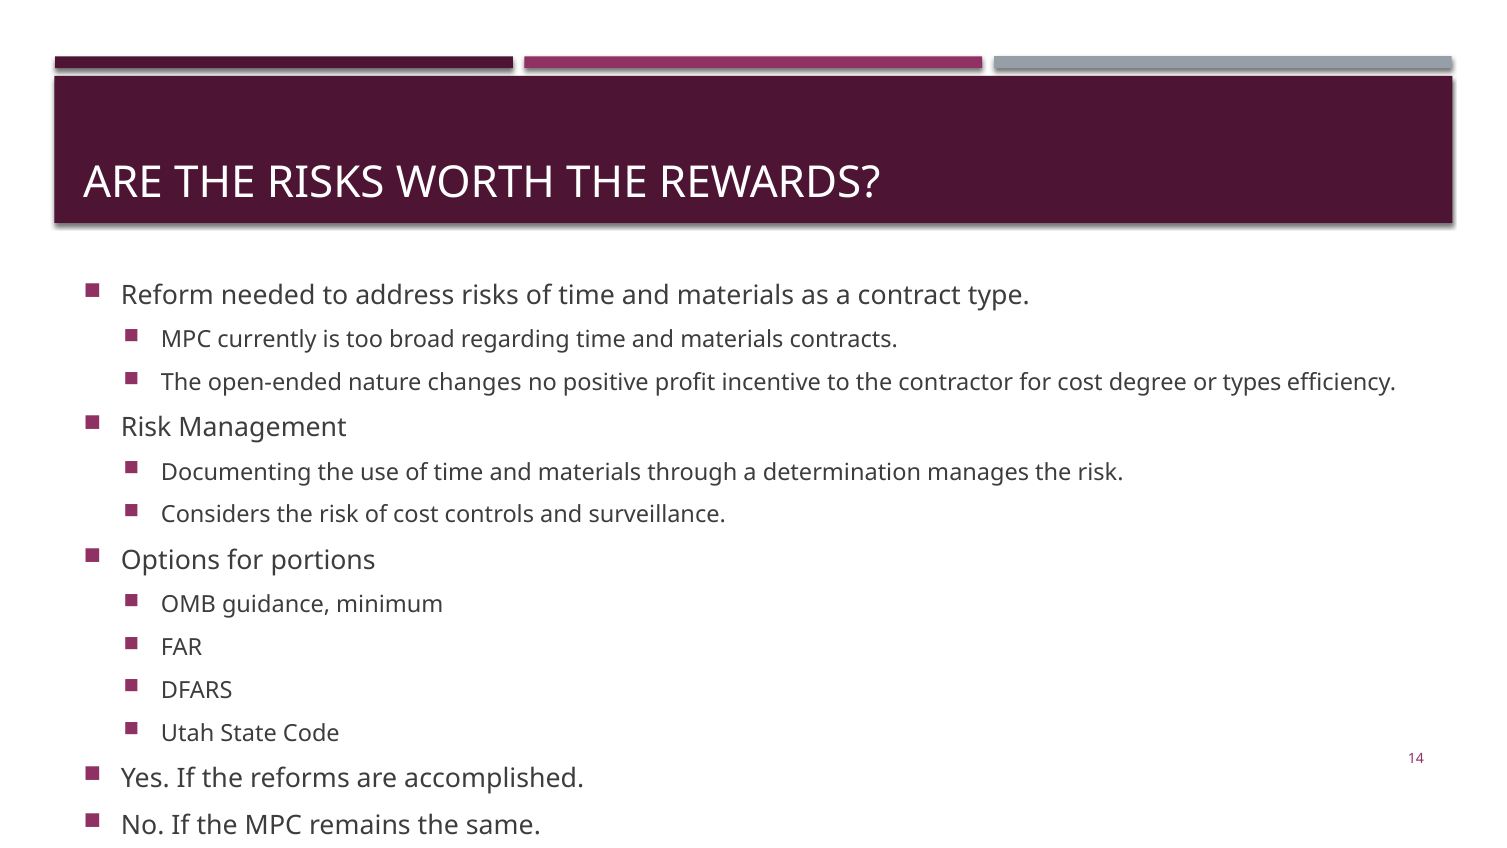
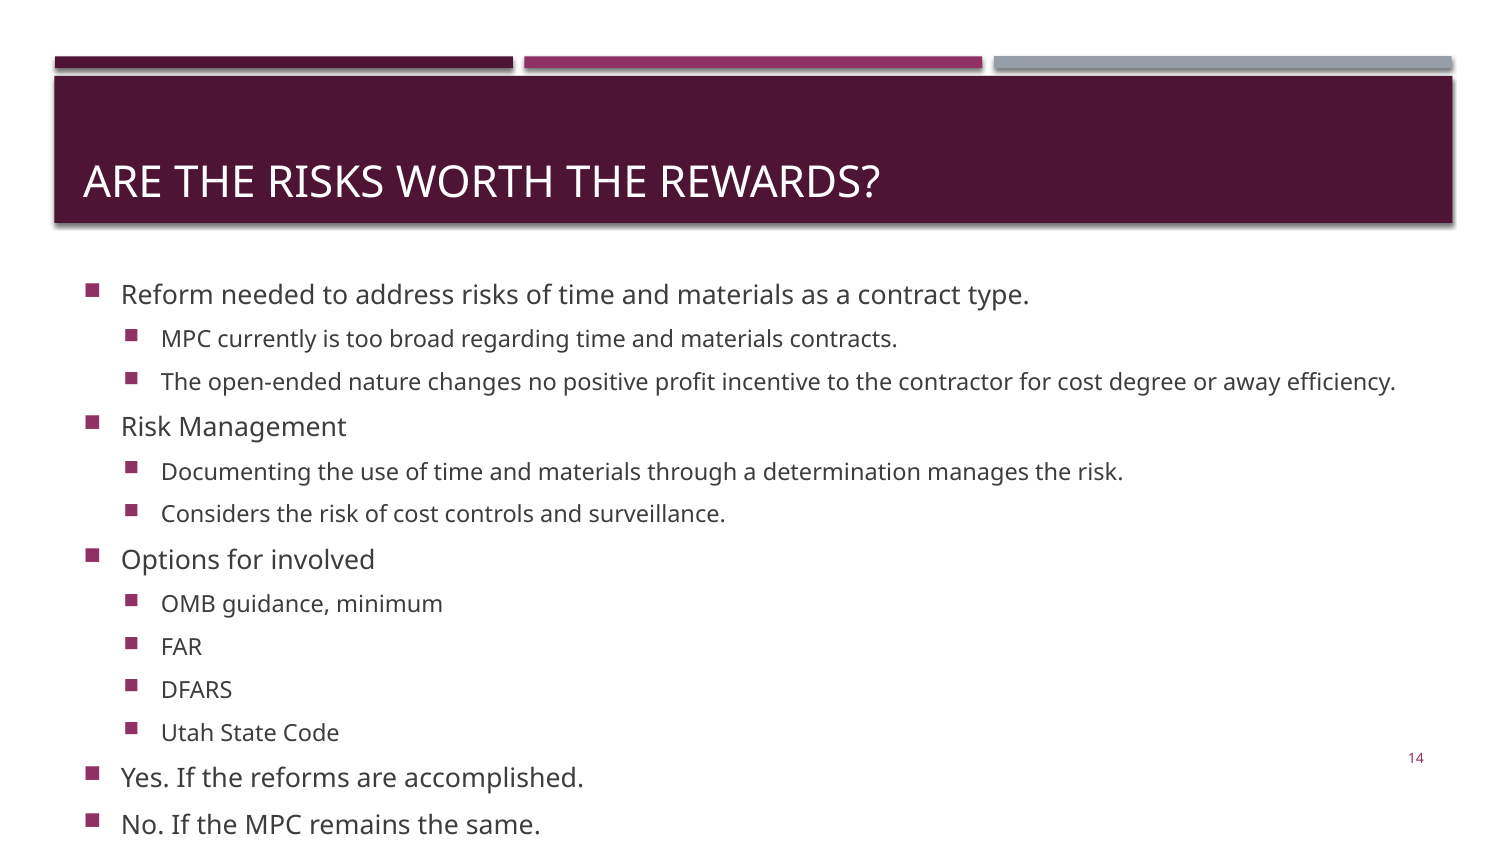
types: types -> away
portions: portions -> involved
